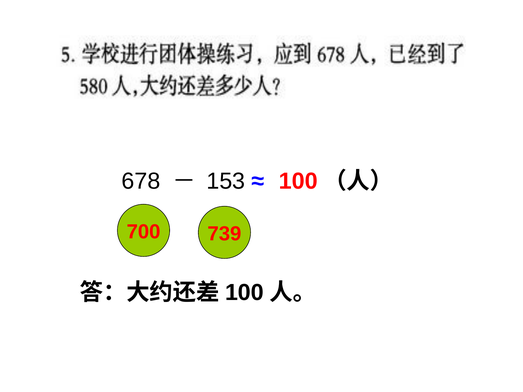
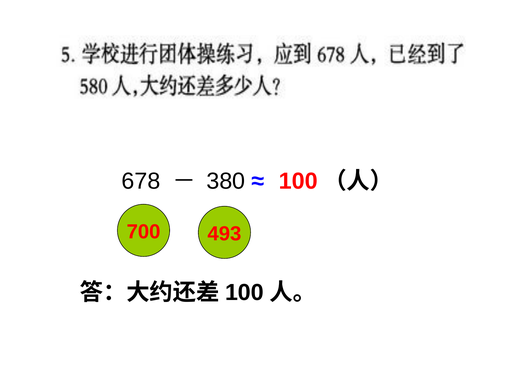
153: 153 -> 380
739: 739 -> 493
